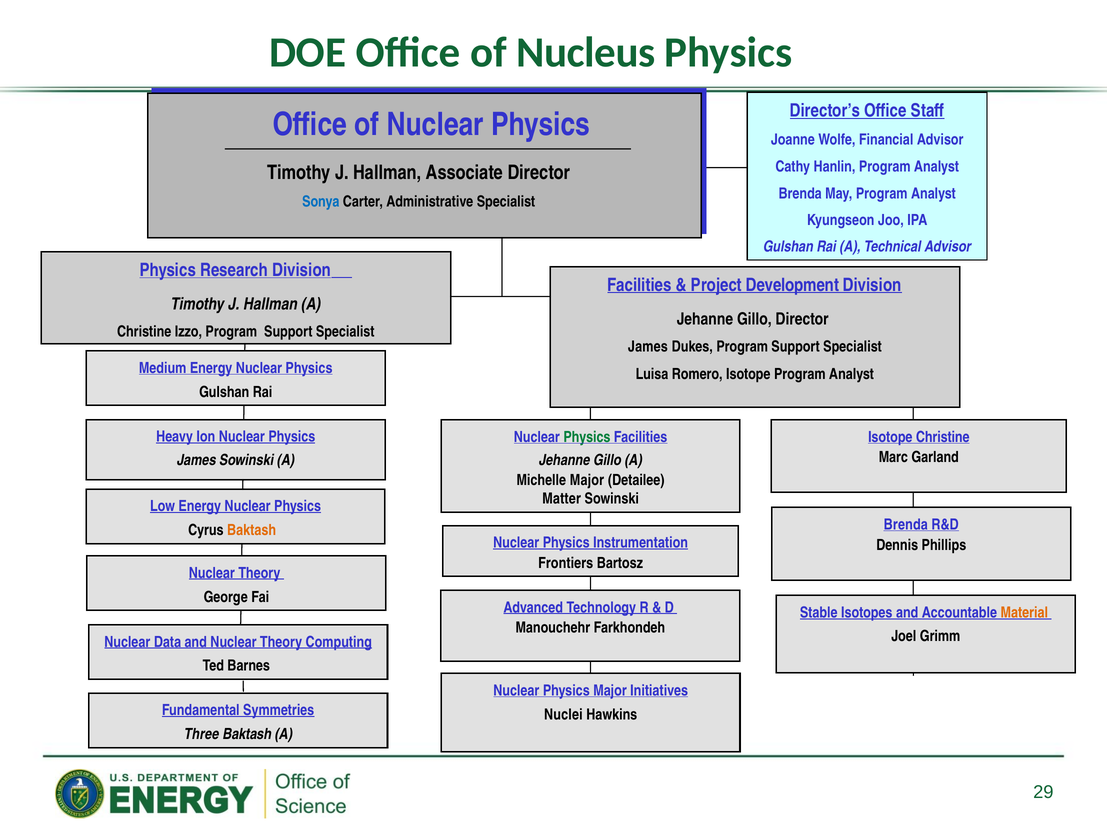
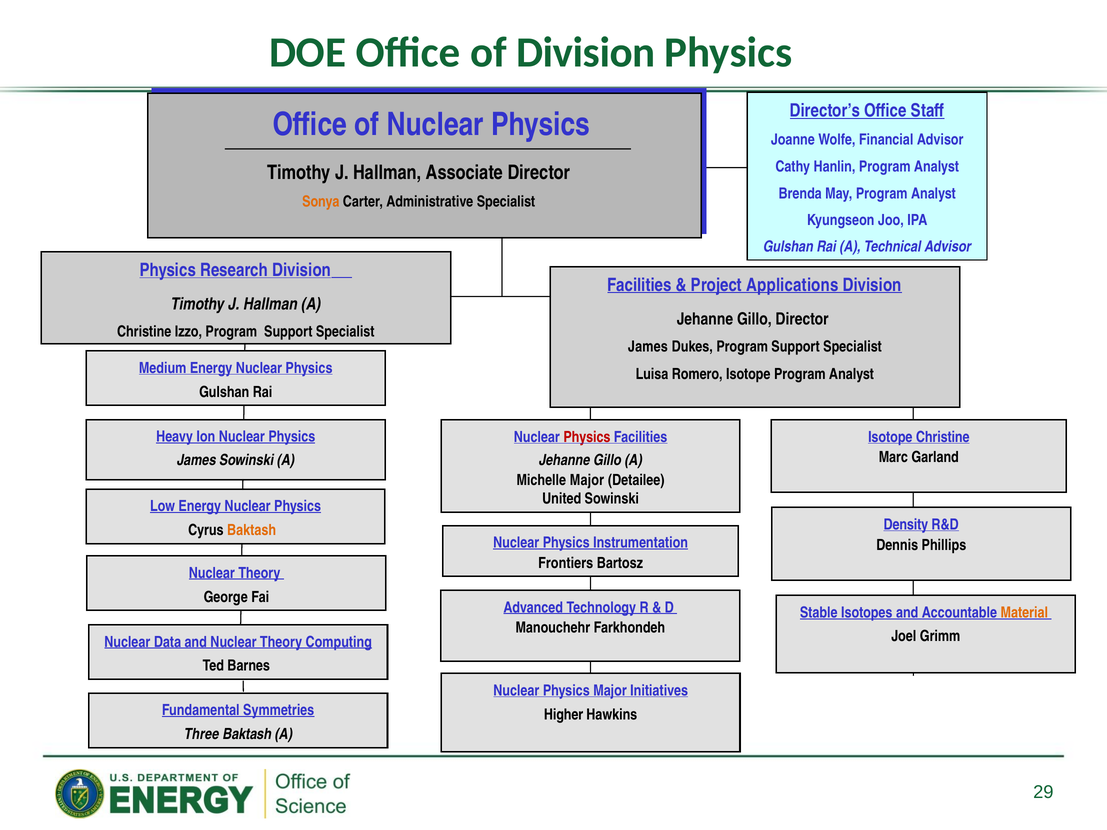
of Nucleus: Nucleus -> Division
Sonya colour: blue -> orange
Development: Development -> Applications
Physics at (587, 437) colour: green -> red
Matter: Matter -> United
Brenda at (906, 525): Brenda -> Density
Nuclei: Nuclei -> Higher
